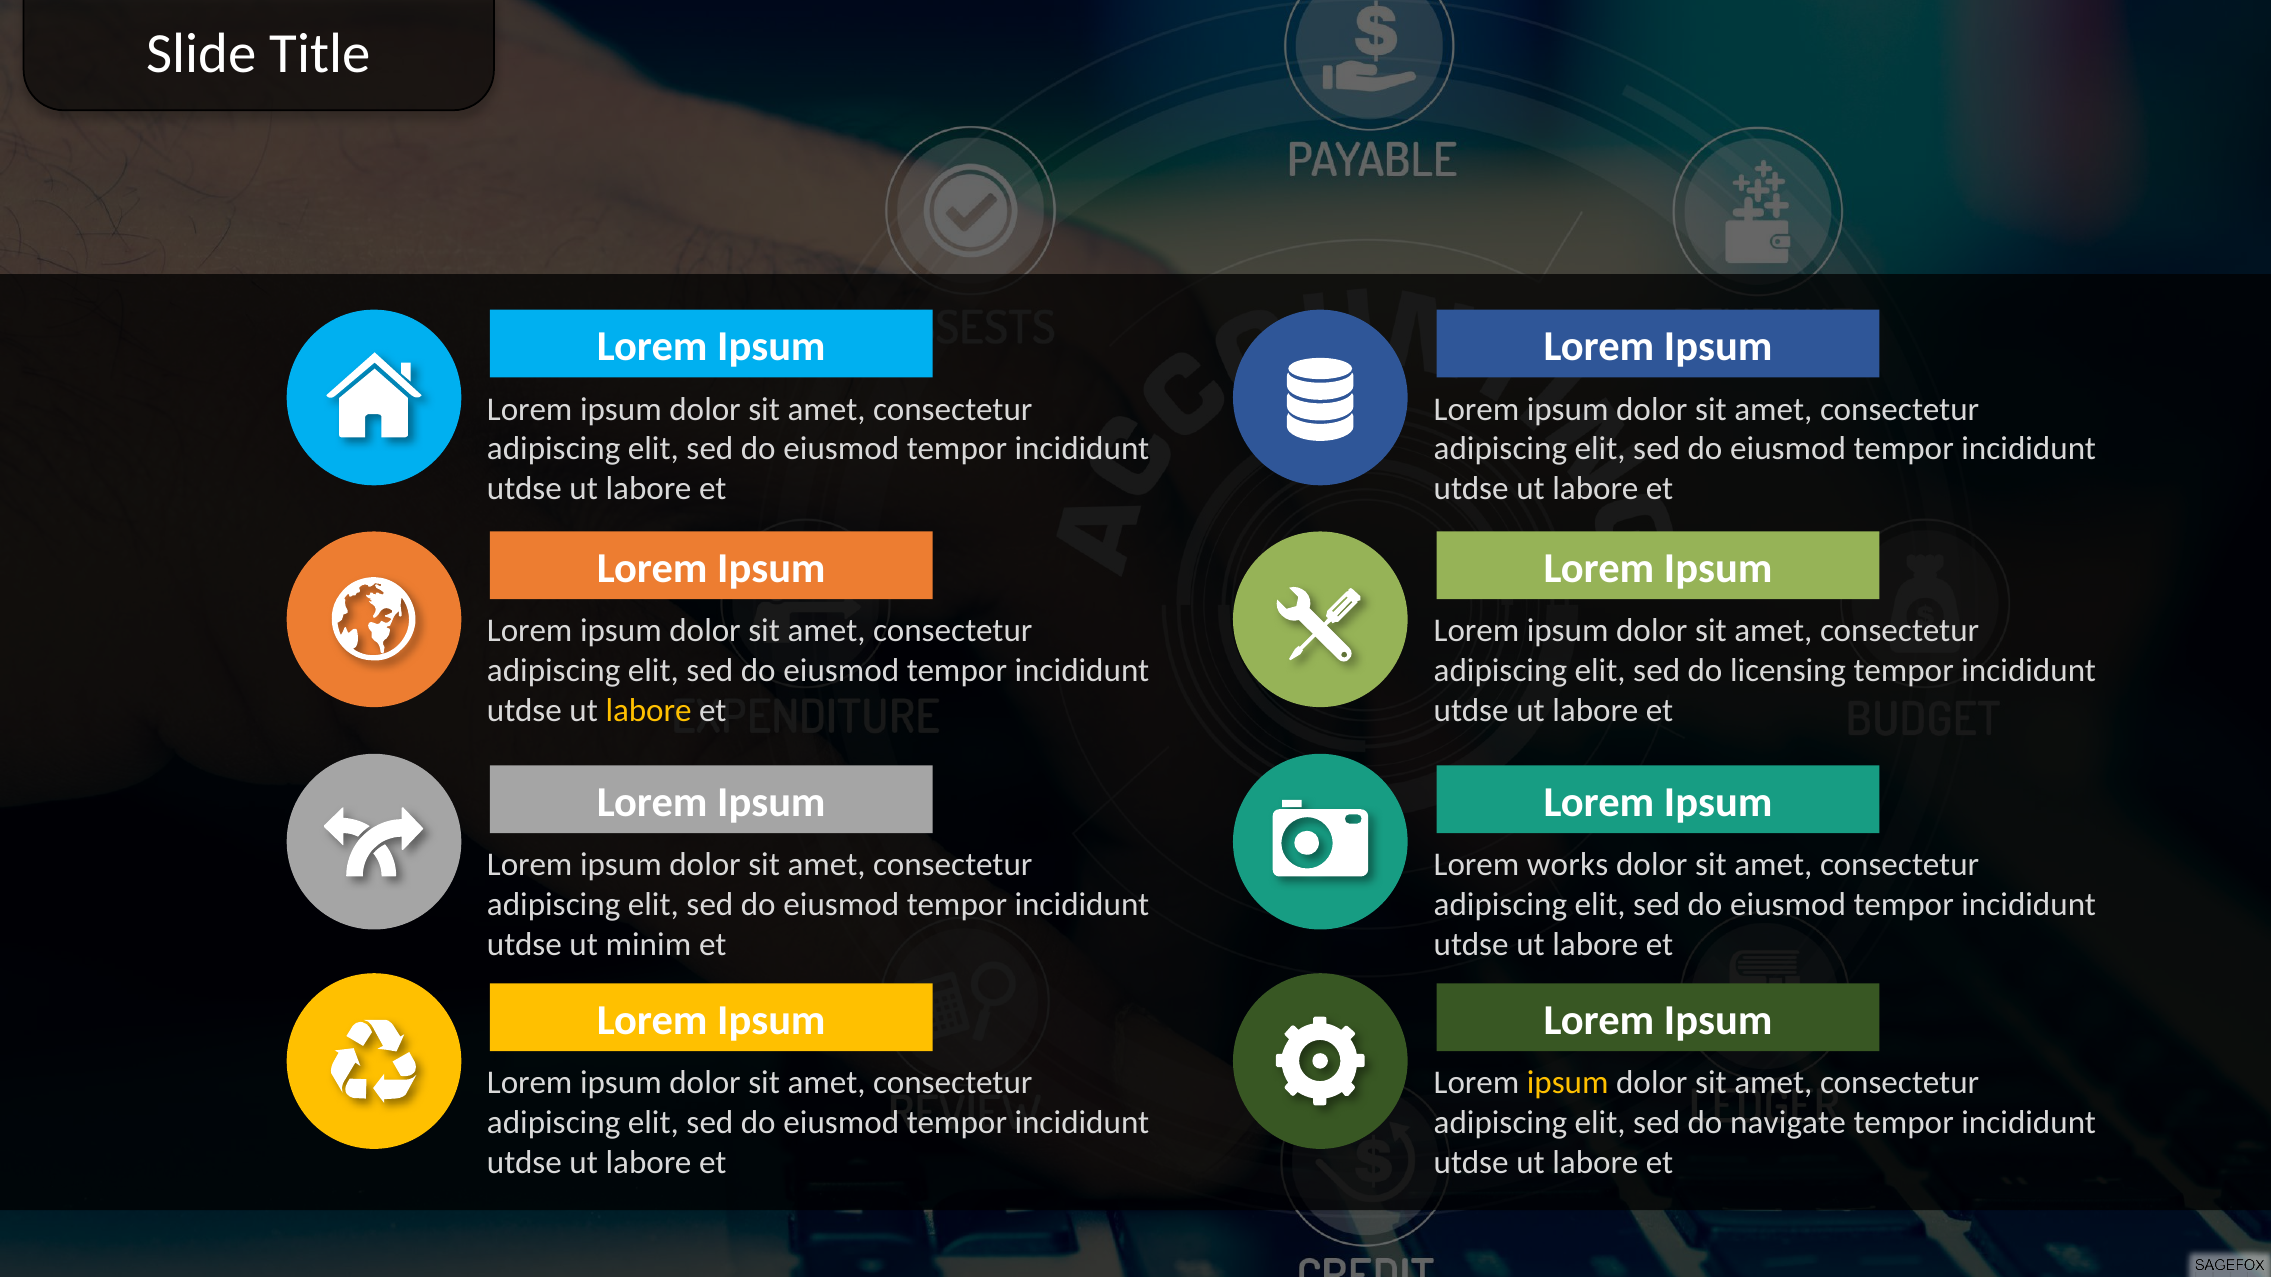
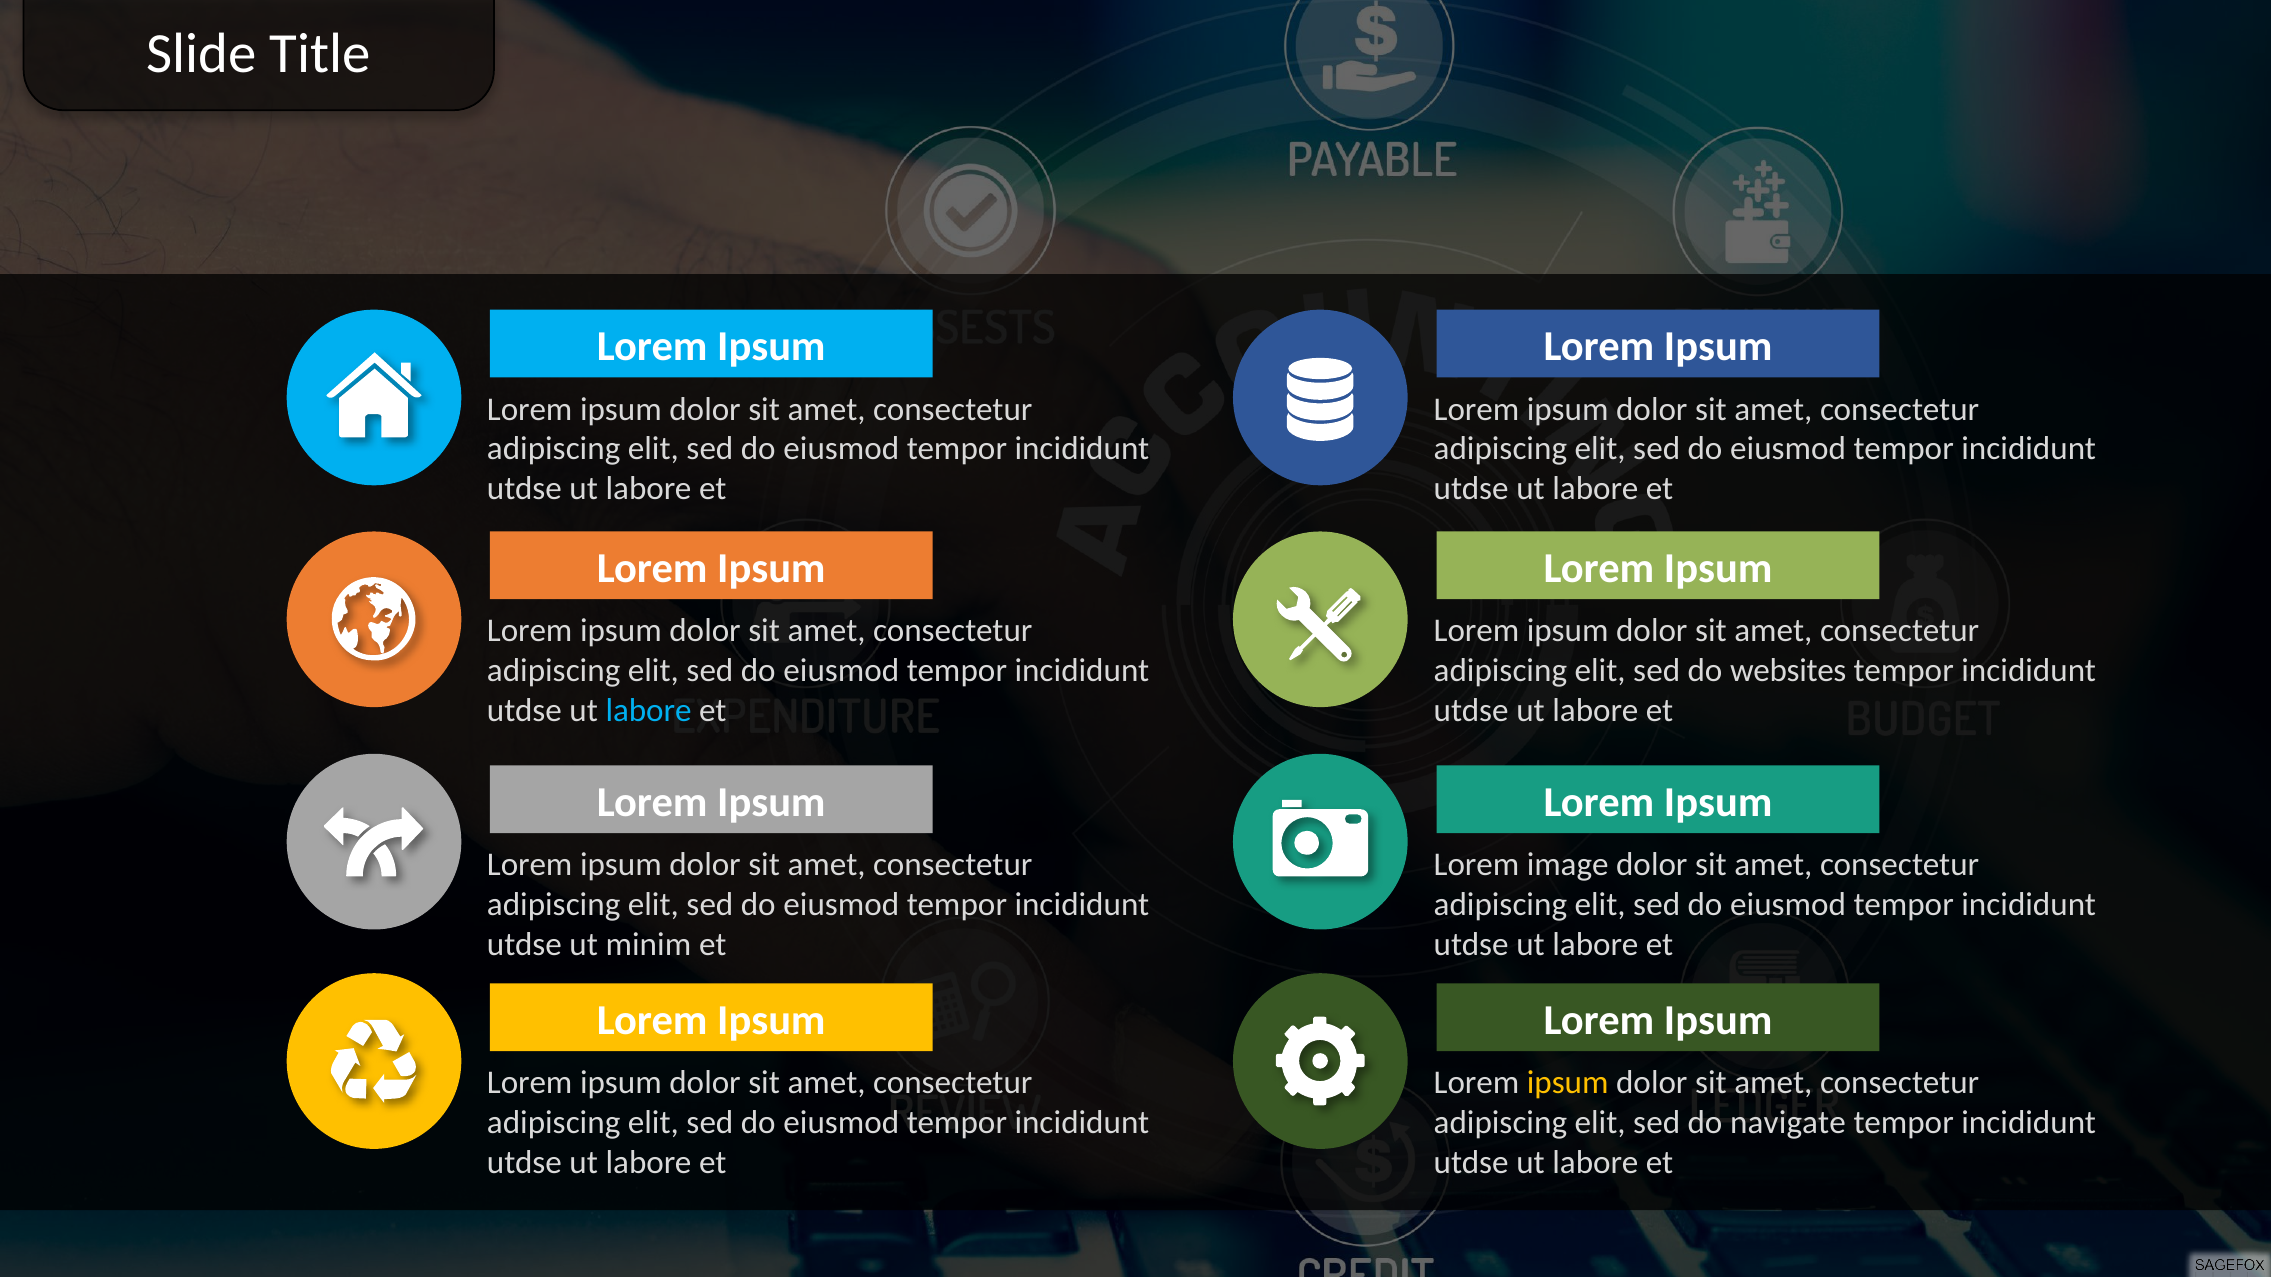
licensing: licensing -> websites
labore at (649, 711) colour: yellow -> light blue
works: works -> image
